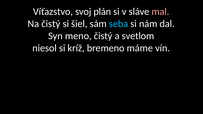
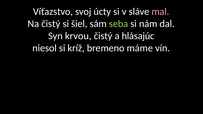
plán: plán -> úcty
seba colour: light blue -> light green
meno: meno -> krvou
svetlom: svetlom -> hlásajúc
